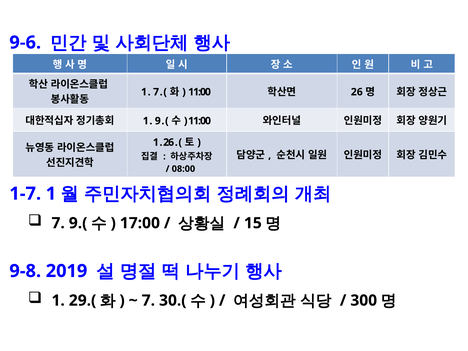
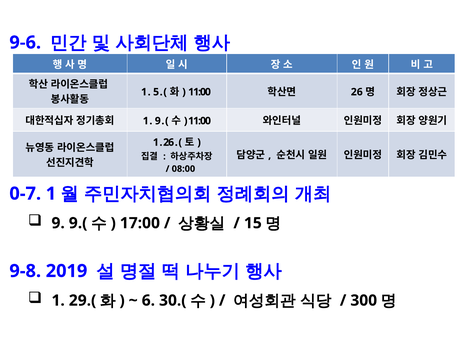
7 at (156, 92): 7 -> 5
1-7: 1-7 -> 0-7
7 at (58, 223): 7 -> 9
7 at (148, 300): 7 -> 6
